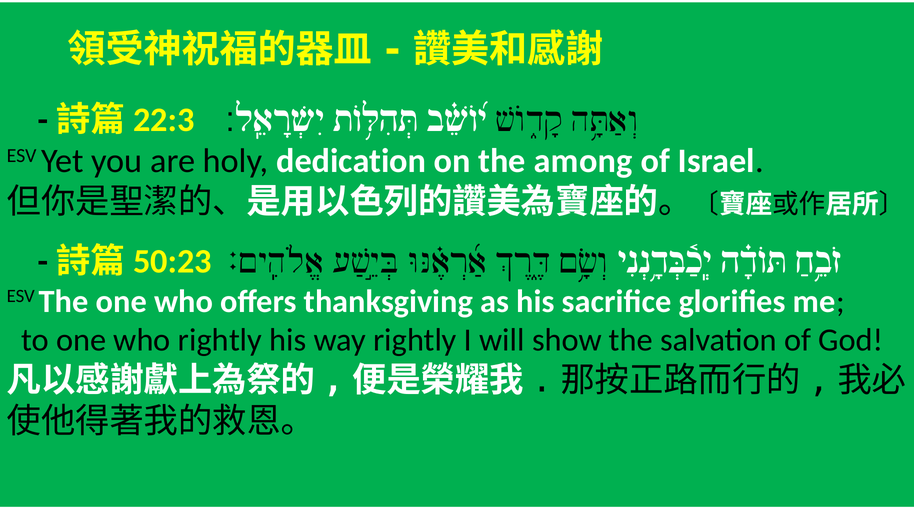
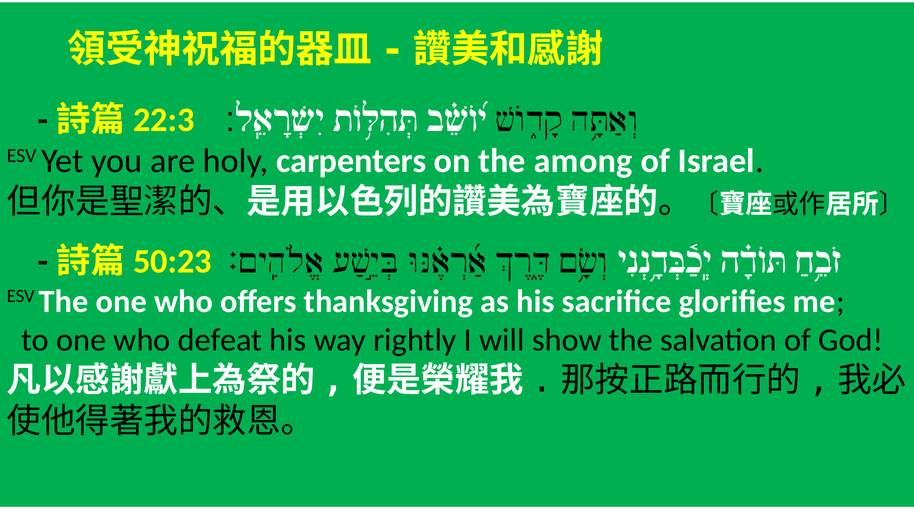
dedication: dedication -> carpenters
who rightly: rightly -> defeat
